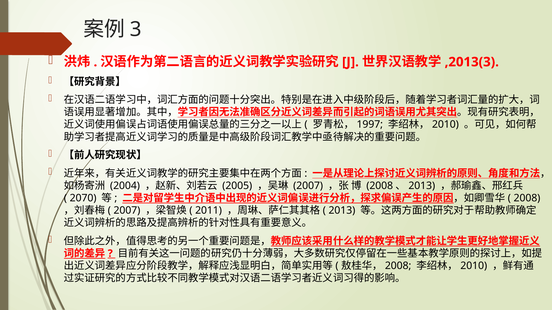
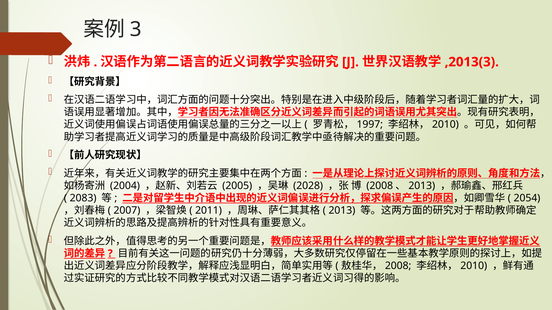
2007 at (308, 186): 2007 -> 2028
2070: 2070 -> 2083
2008: 2008 -> 2054
